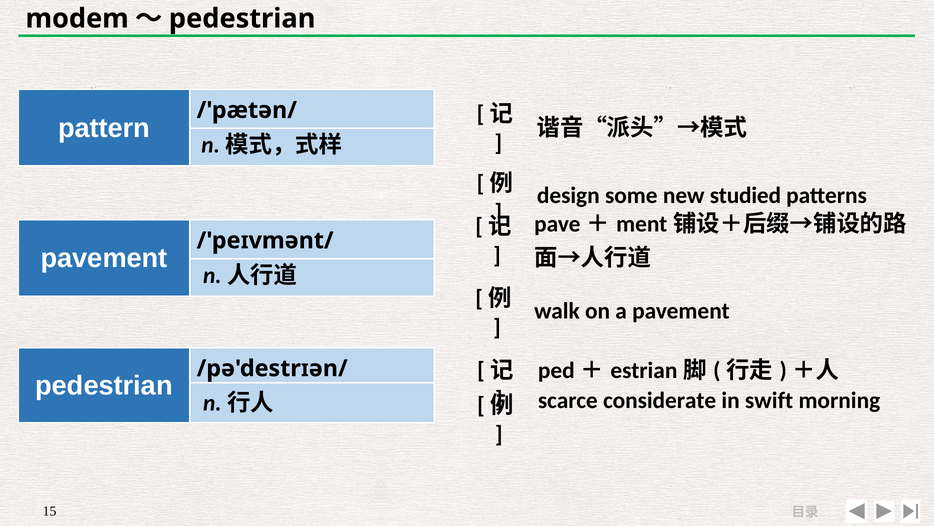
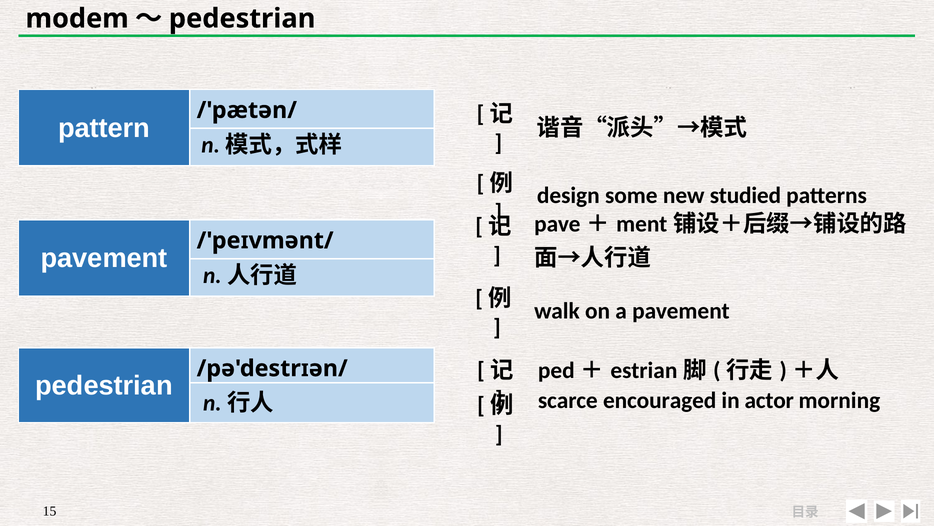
considerate: considerate -> encouraged
swift: swift -> actor
